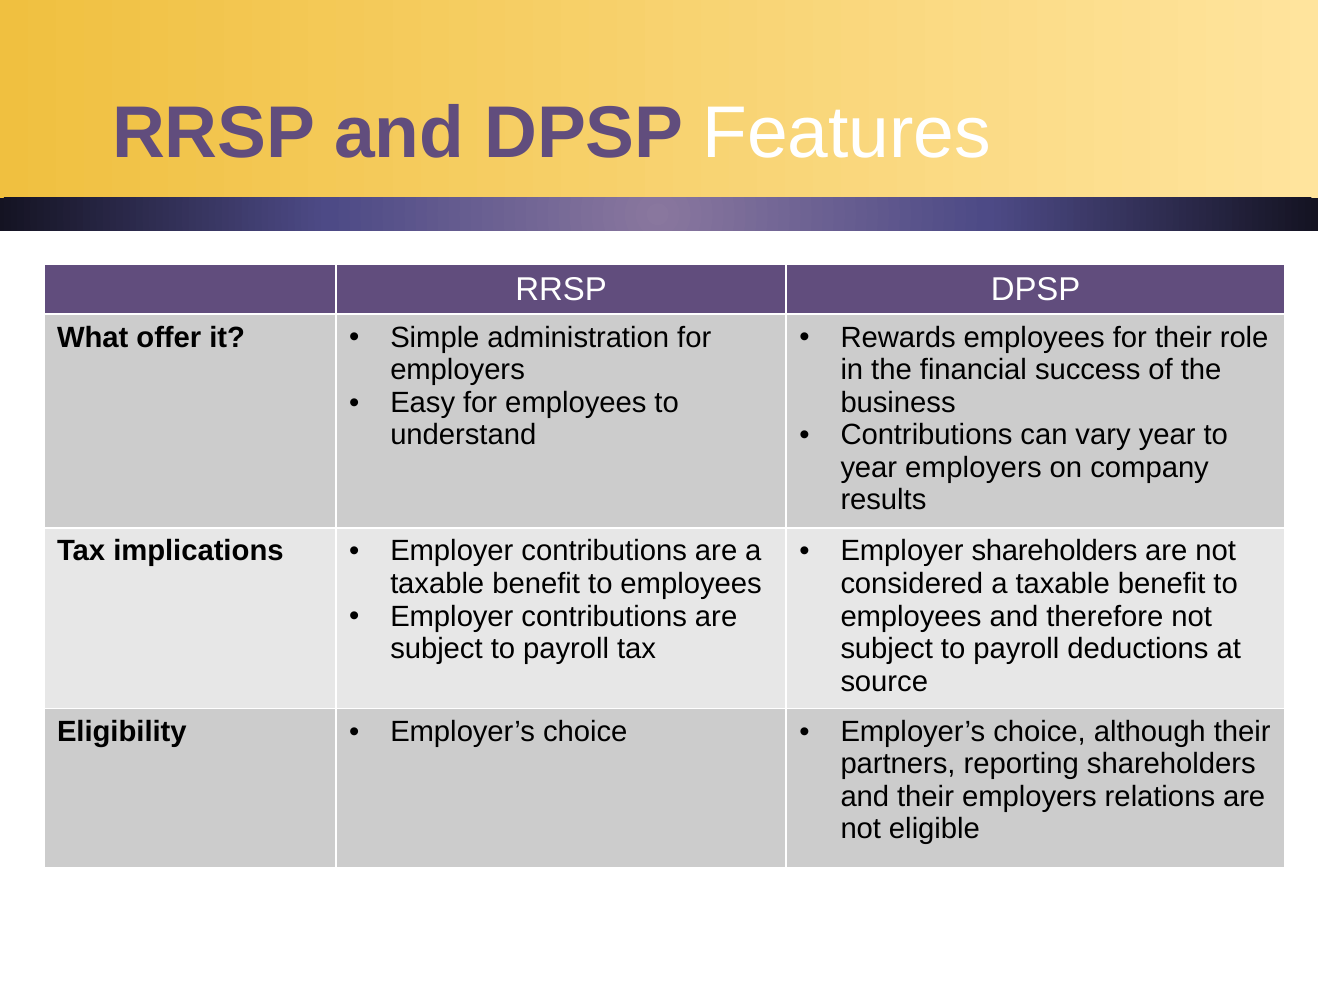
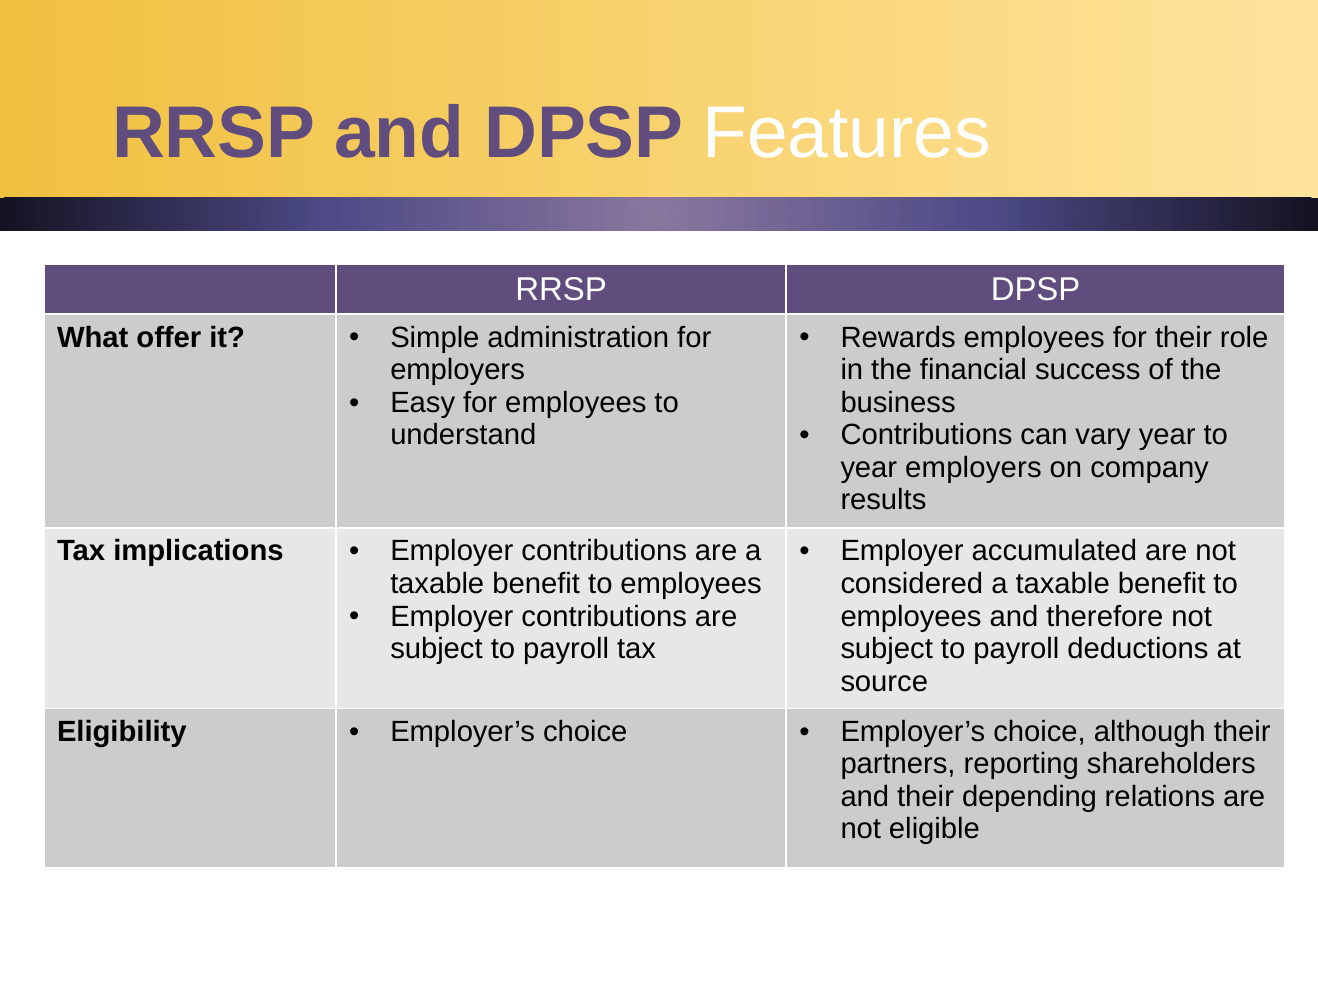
Employer shareholders: shareholders -> accumulated
their employers: employers -> depending
